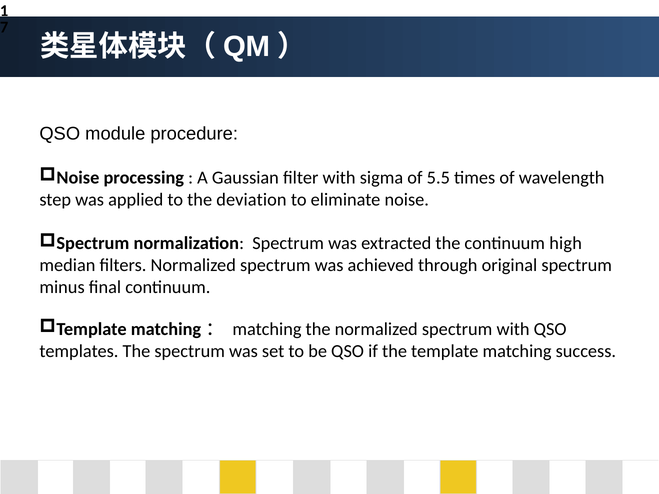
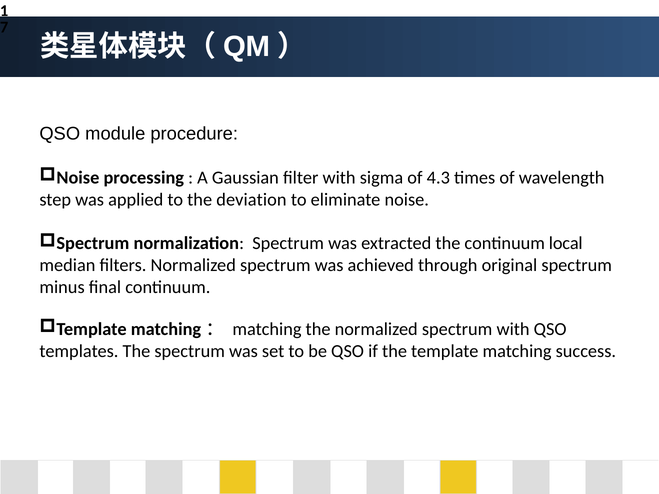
5.5: 5.5 -> 4.3
high: high -> local
